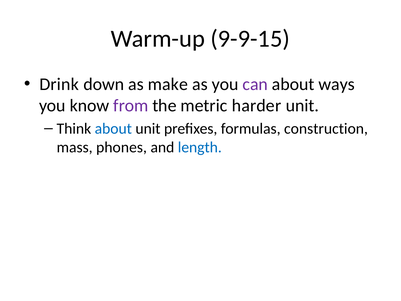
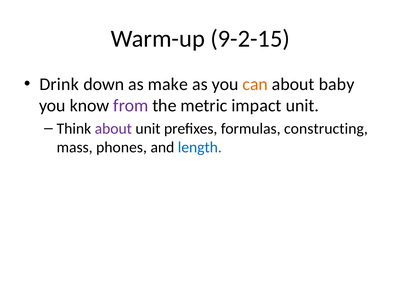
9-9-15: 9-9-15 -> 9-2-15
can colour: purple -> orange
ways: ways -> baby
harder: harder -> impact
about at (113, 129) colour: blue -> purple
construction: construction -> constructing
